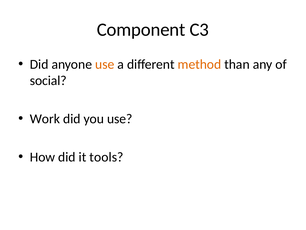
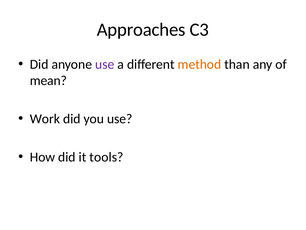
Component: Component -> Approaches
use at (105, 64) colour: orange -> purple
social: social -> mean
